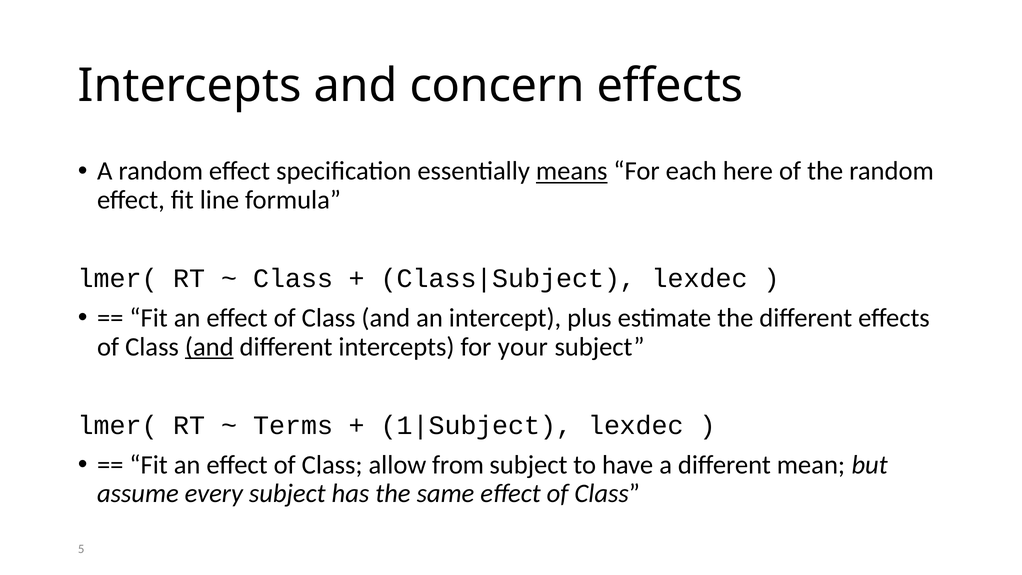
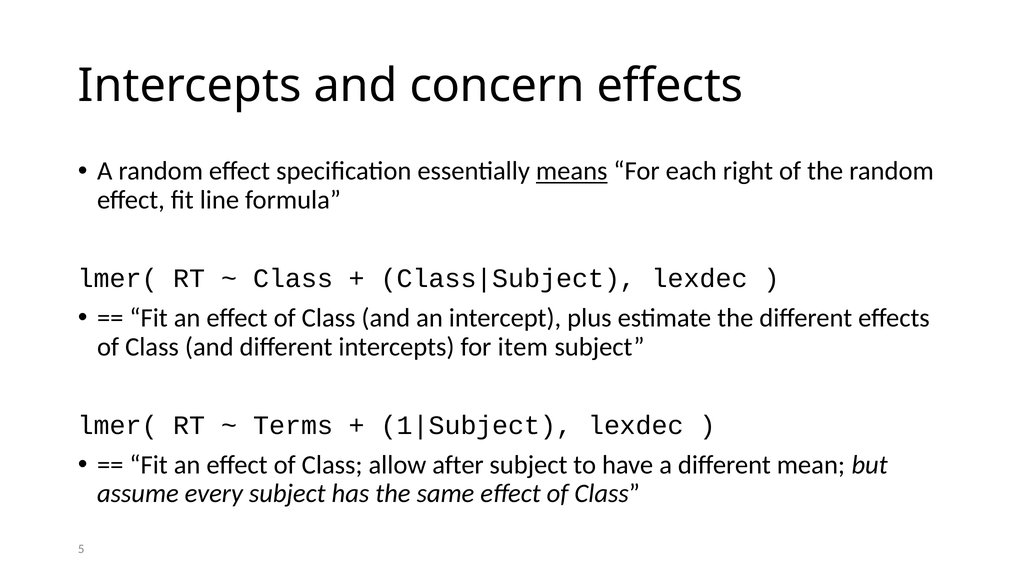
here: here -> right
and at (209, 347) underline: present -> none
your: your -> item
from: from -> after
